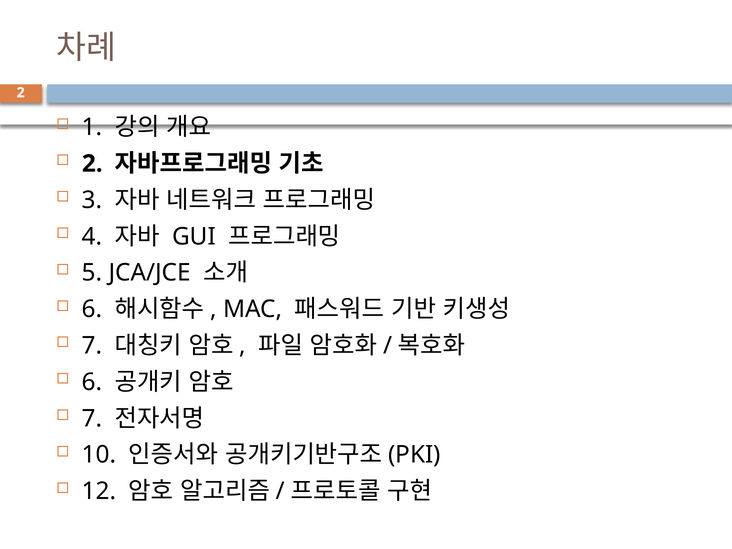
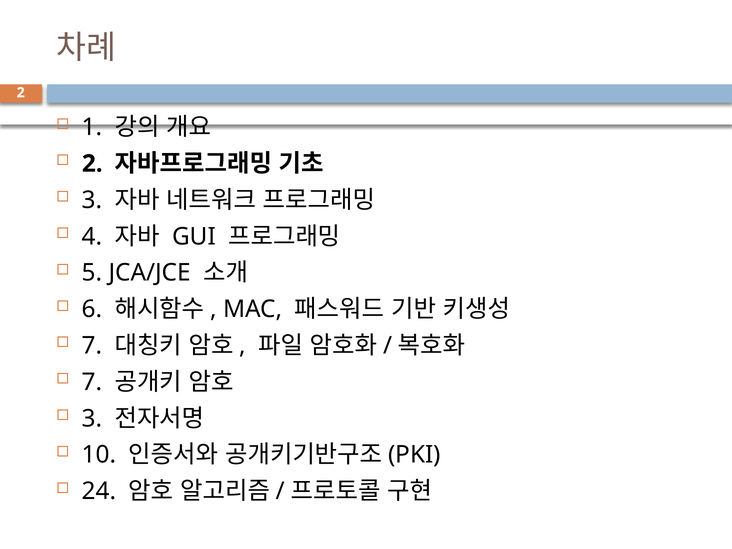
6 at (92, 382): 6 -> 7
7 at (92, 418): 7 -> 3
12: 12 -> 24
